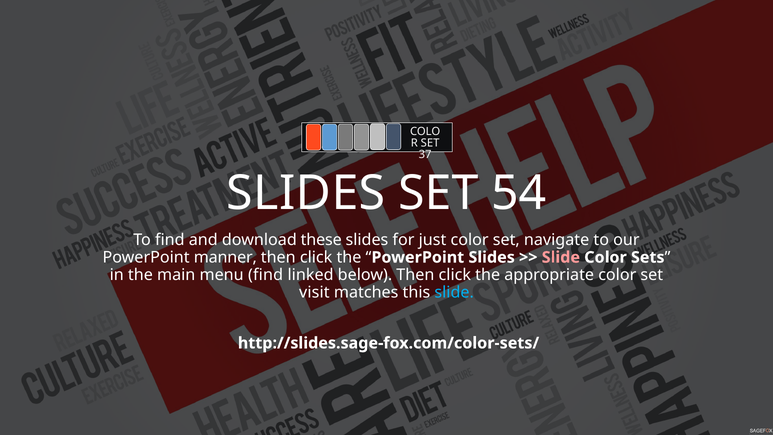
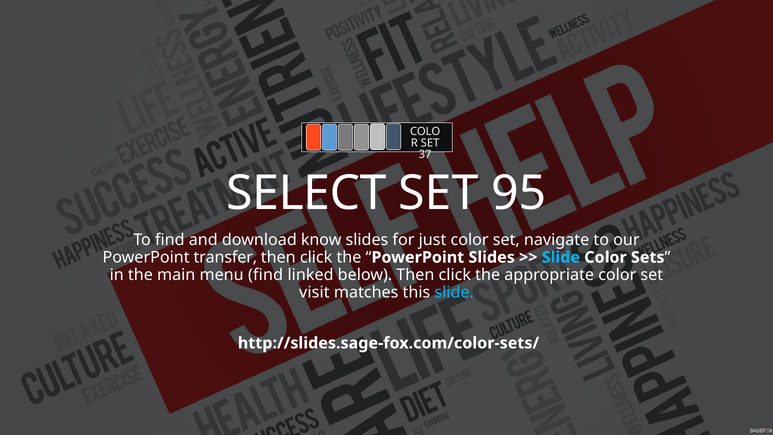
SLIDES at (306, 193): SLIDES -> SELECT
54: 54 -> 95
these: these -> know
manner: manner -> transfer
Slide at (561, 257) colour: pink -> light blue
